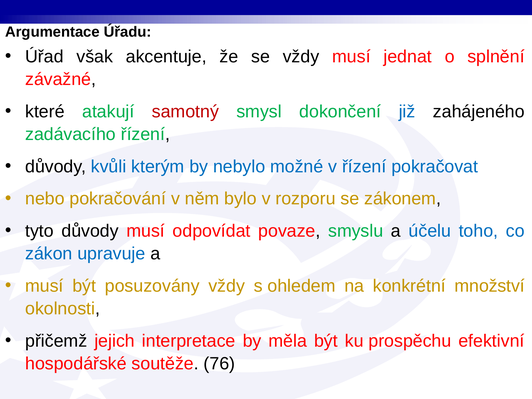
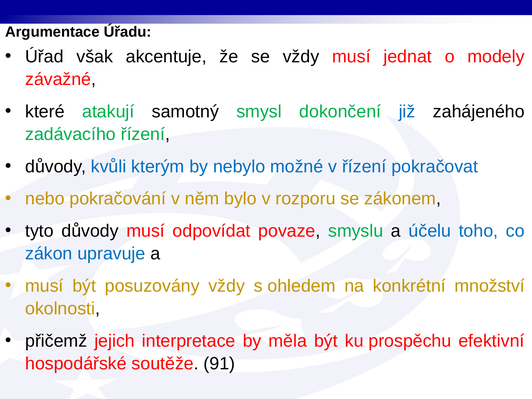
splnění: splnění -> modely
samotný colour: red -> black
76: 76 -> 91
